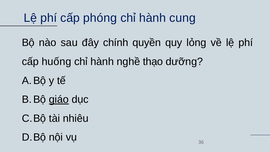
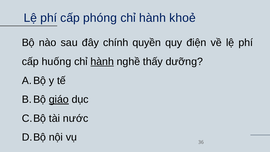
cung: cung -> khoẻ
lỏng: lỏng -> điện
hành at (102, 62) underline: none -> present
thạo: thạo -> thấy
nhiêu: nhiêu -> nước
